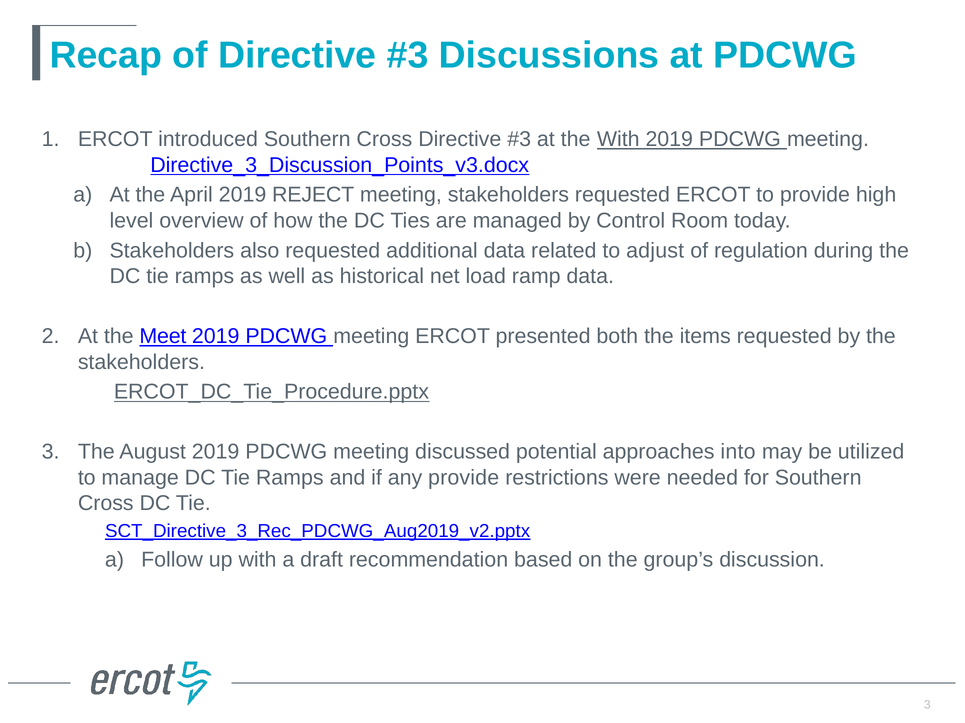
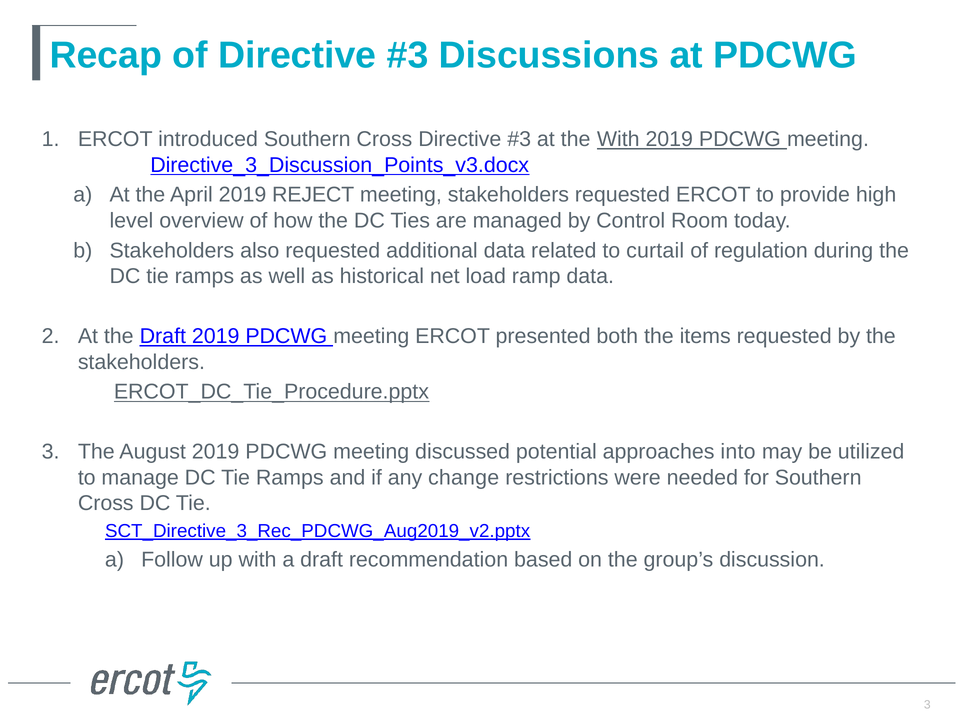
adjust: adjust -> curtail
the Meet: Meet -> Draft
any provide: provide -> change
